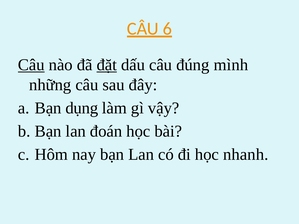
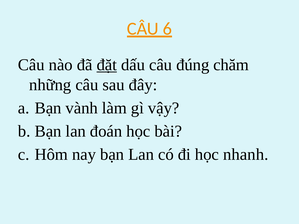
Câu at (31, 65) underline: present -> none
mình: mình -> chăm
dụng: dụng -> vành
